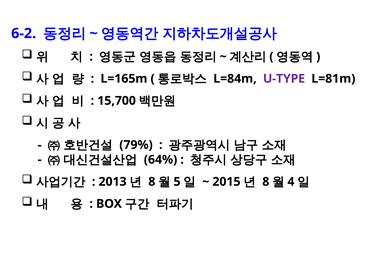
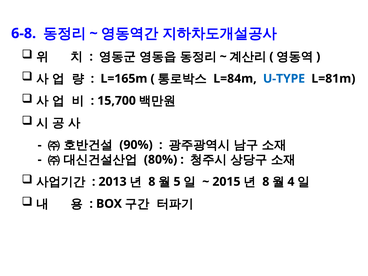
6-2: 6-2 -> 6-8
U-TYPE colour: purple -> blue
79%: 79% -> 90%
64%: 64% -> 80%
